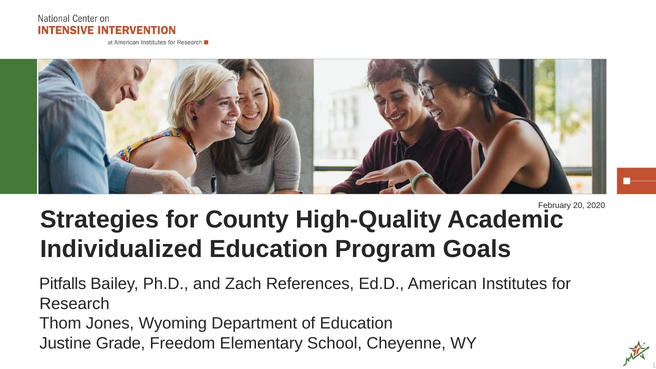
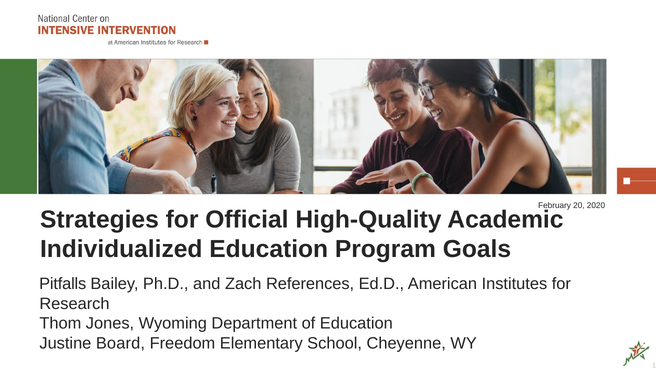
County: County -> Official
Grade: Grade -> Board
